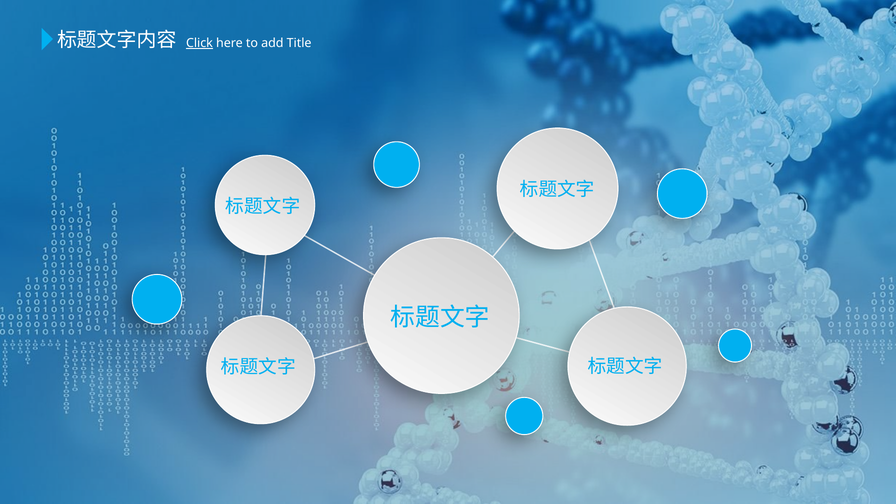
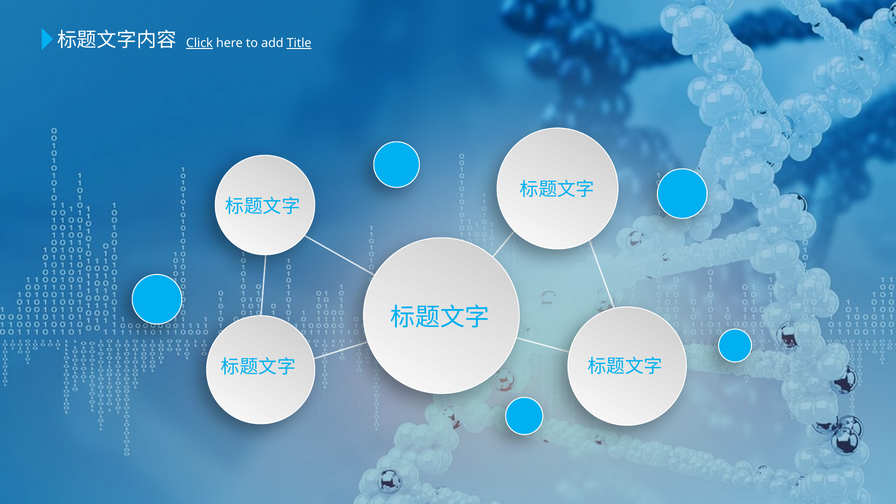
Title underline: none -> present
